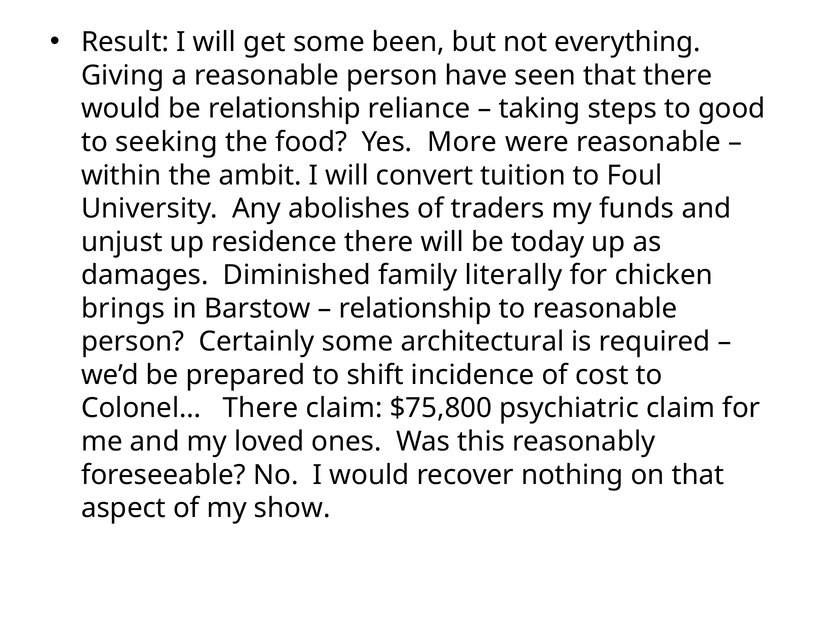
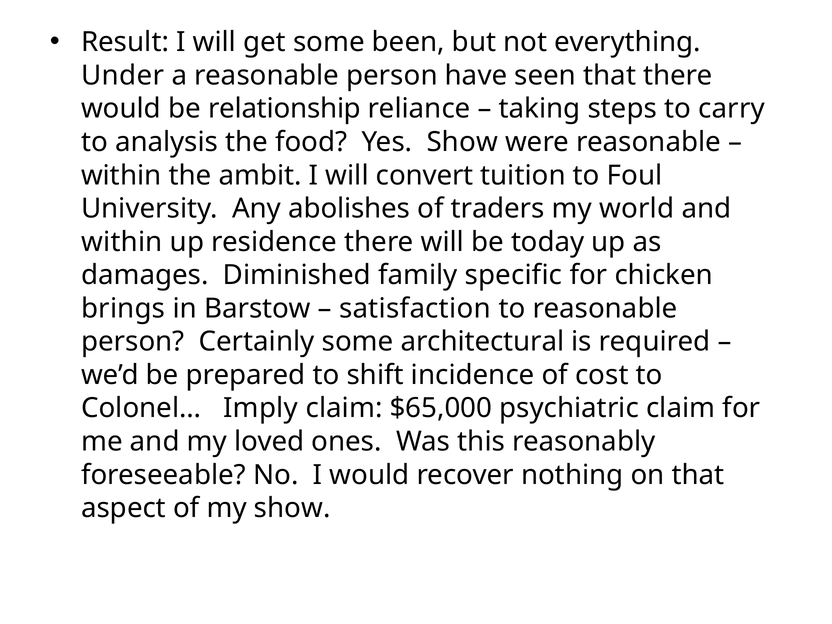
Giving: Giving -> Under
good: good -> carry
seeking: seeking -> analysis
Yes More: More -> Show
funds: funds -> world
unjust at (122, 242): unjust -> within
literally: literally -> specific
relationship at (415, 308): relationship -> satisfaction
Colonel… There: There -> Imply
$75,800: $75,800 -> $65,000
